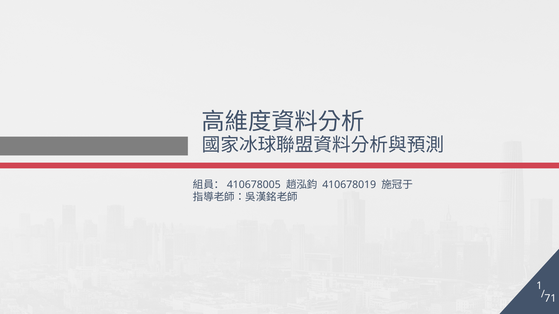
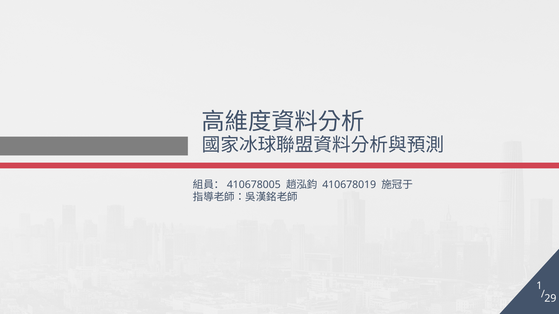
71: 71 -> 29
